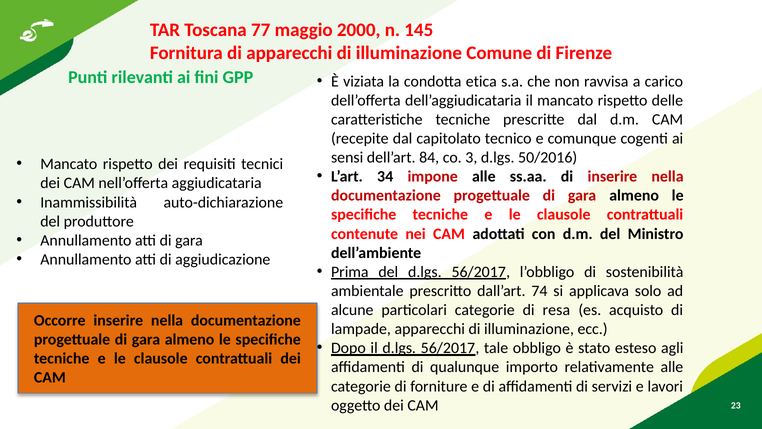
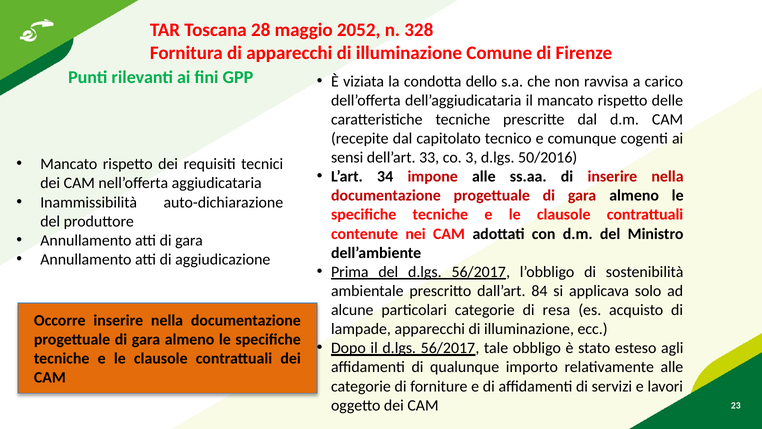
77: 77 -> 28
2000: 2000 -> 2052
145: 145 -> 328
etica: etica -> dello
84: 84 -> 33
74: 74 -> 84
